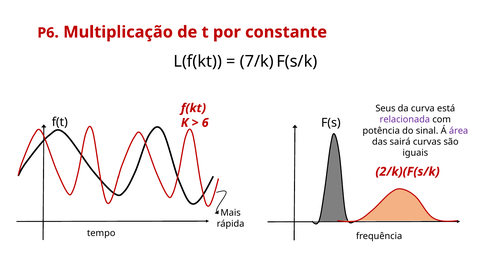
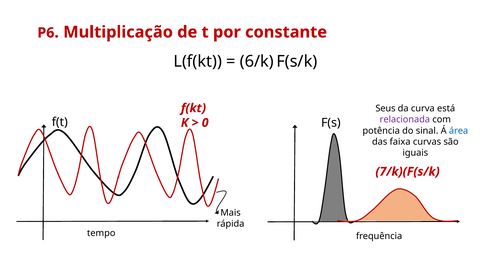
7/k: 7/k -> 6/k
6: 6 -> 0
área colour: purple -> blue
sairá: sairá -> faixa
2/k)(F(s/k: 2/k)(F(s/k -> 7/k)(F(s/k
